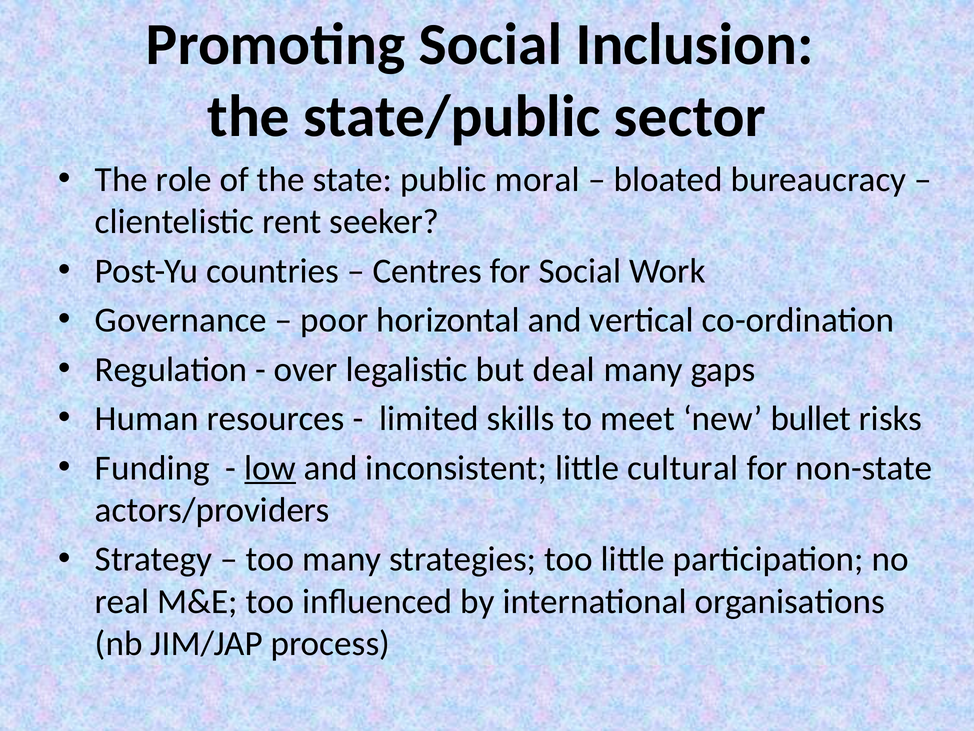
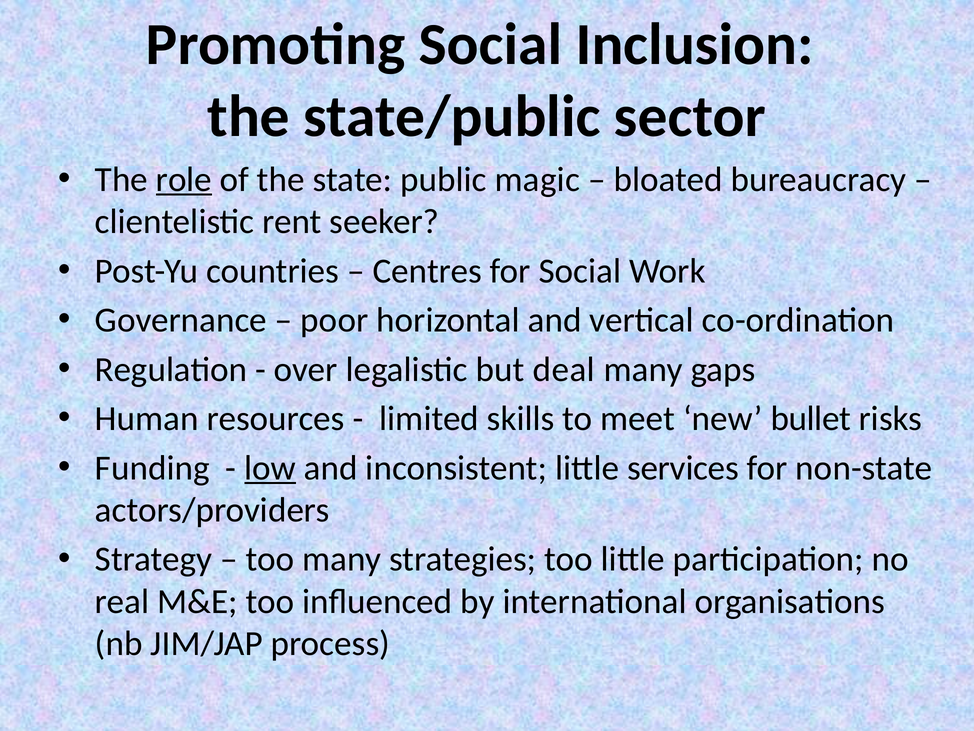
role underline: none -> present
moral: moral -> magic
cultural: cultural -> services
